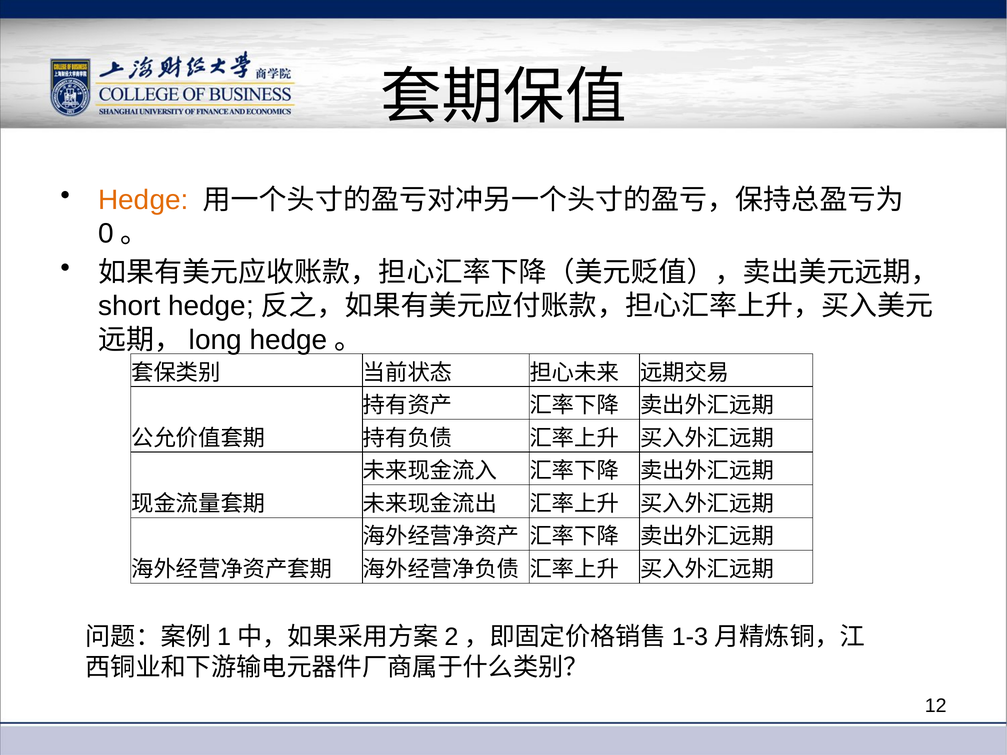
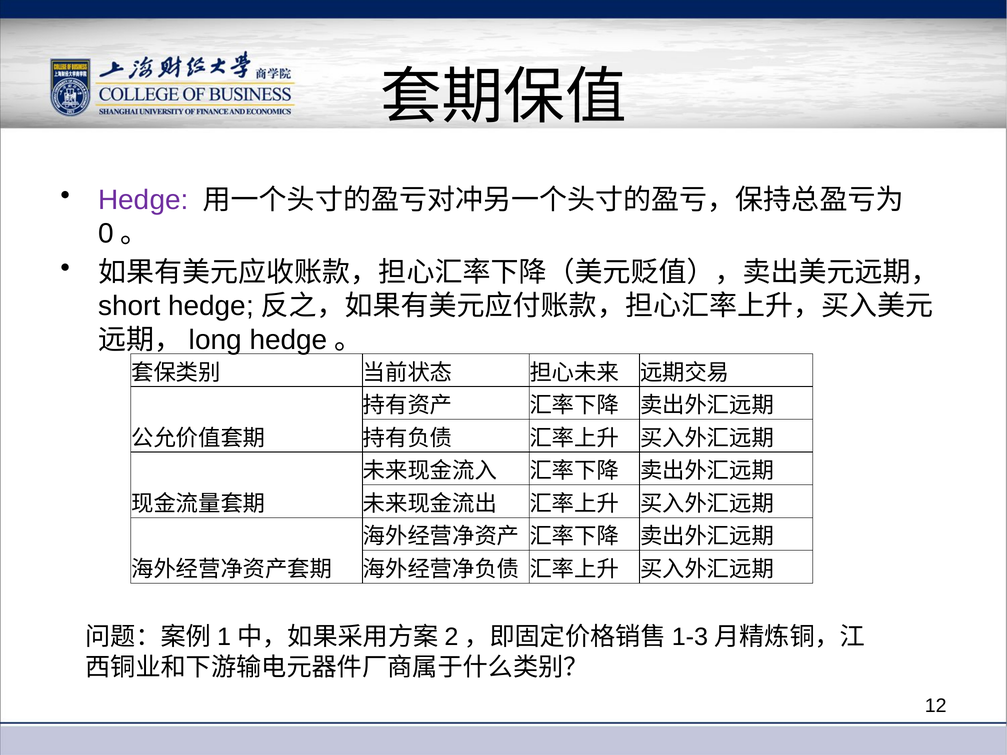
Hedge colour: orange -> purple
